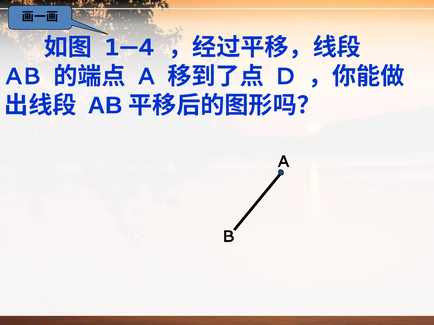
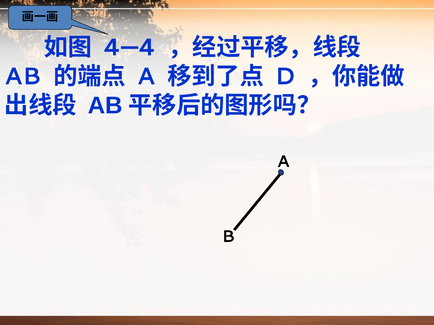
1—4: 1—4 -> 4—4
